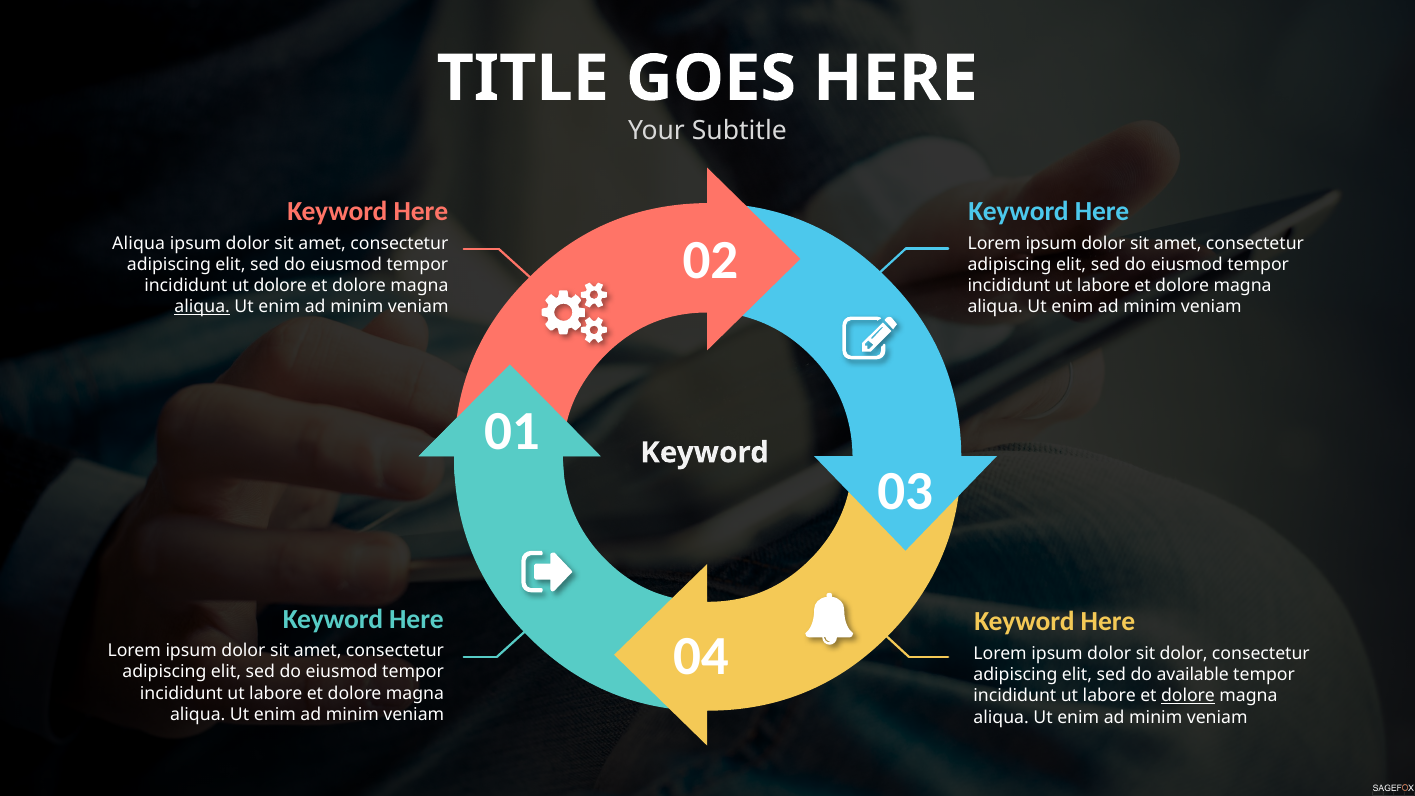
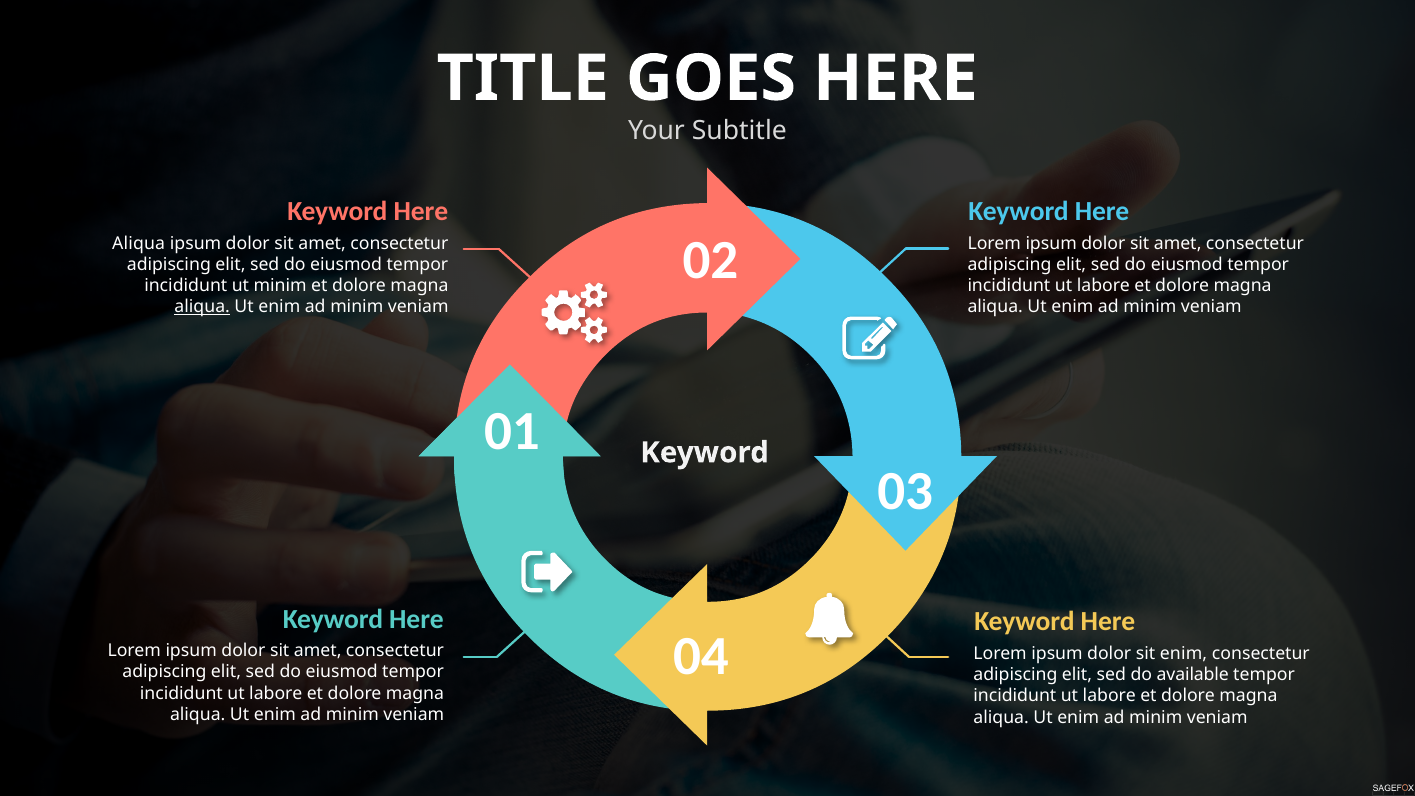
ut dolore: dolore -> minim
sit dolor: dolor -> enim
dolore at (1188, 696) underline: present -> none
